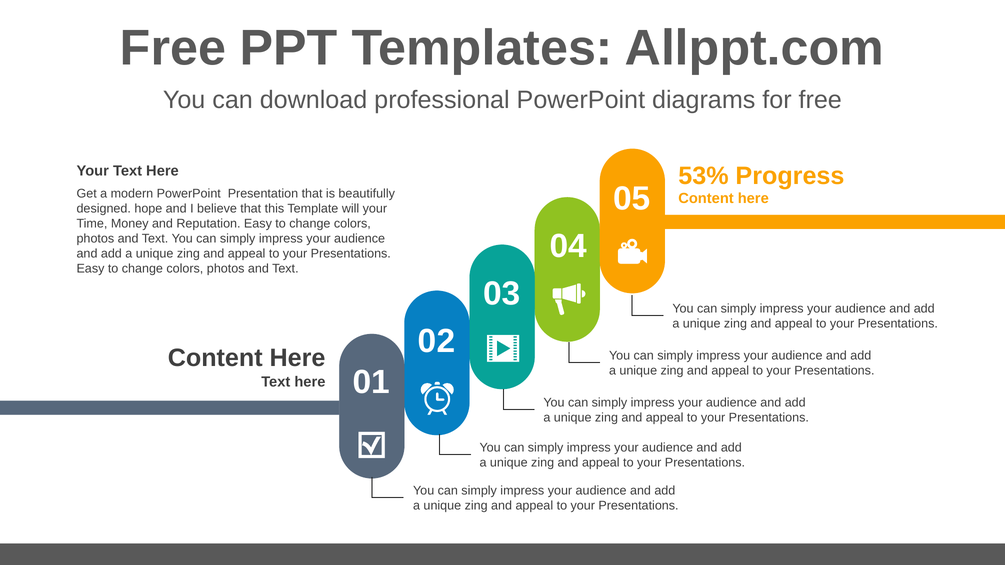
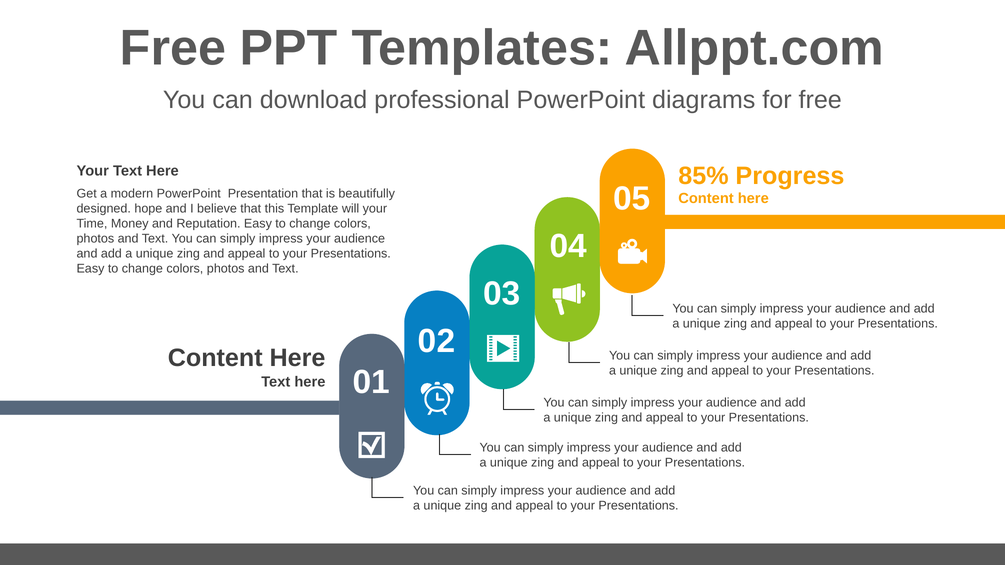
53%: 53% -> 85%
